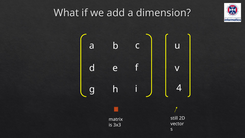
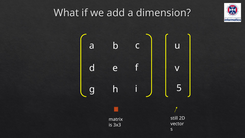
4: 4 -> 5
